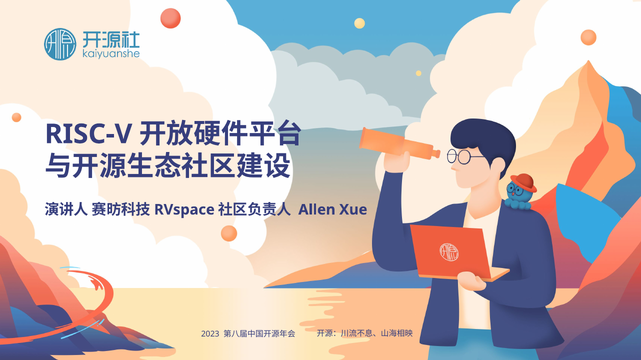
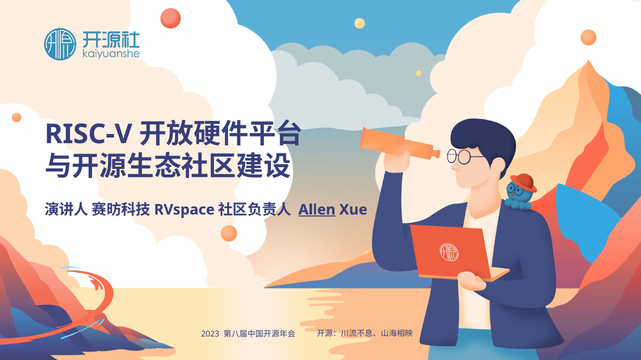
Allen underline: none -> present
